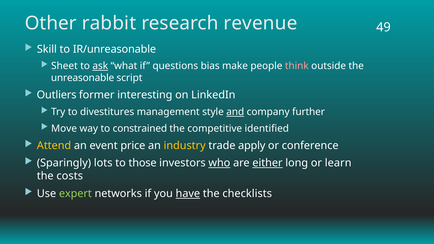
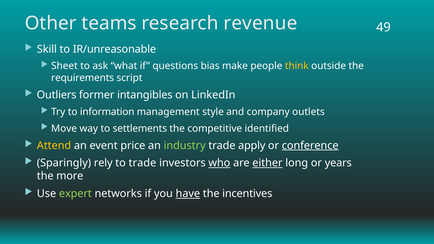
rabbit: rabbit -> teams
ask underline: present -> none
think colour: pink -> yellow
unreasonable: unreasonable -> requirements
interesting: interesting -> intangibles
divestitures: divestitures -> information
and underline: present -> none
further: further -> outlets
constrained: constrained -> settlements
industry colour: yellow -> light green
conference underline: none -> present
lots: lots -> rely
to those: those -> trade
learn: learn -> years
costs: costs -> more
checklists: checklists -> incentives
